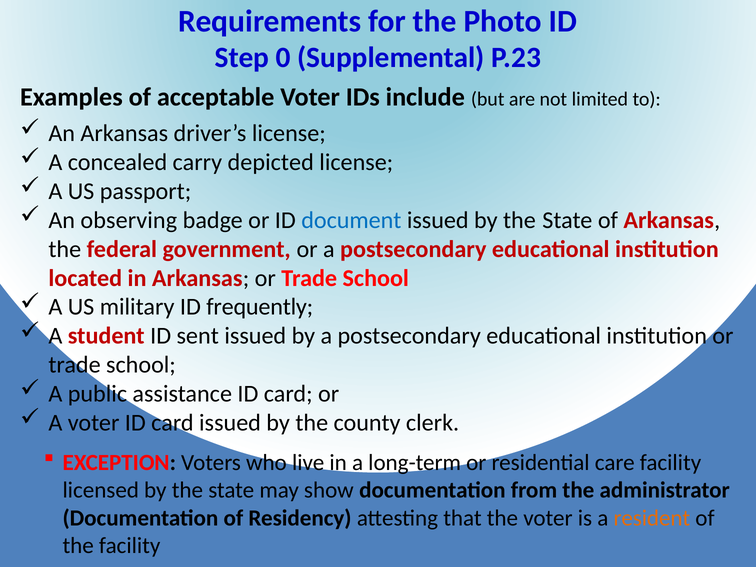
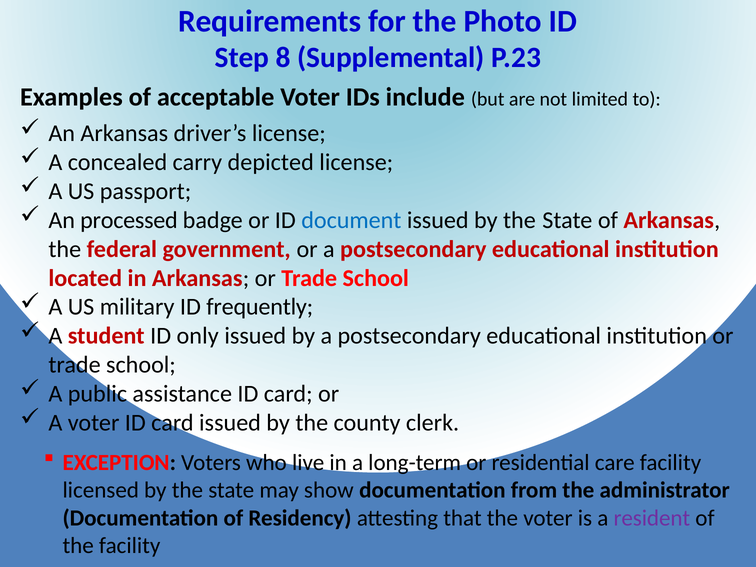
0: 0 -> 8
observing: observing -> processed
sent: sent -> only
resident colour: orange -> purple
